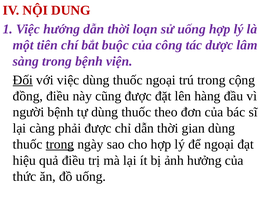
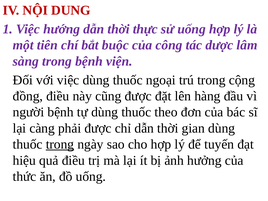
loạn: loạn -> thực
Đối underline: present -> none
để ngoại: ngoại -> tuyến
